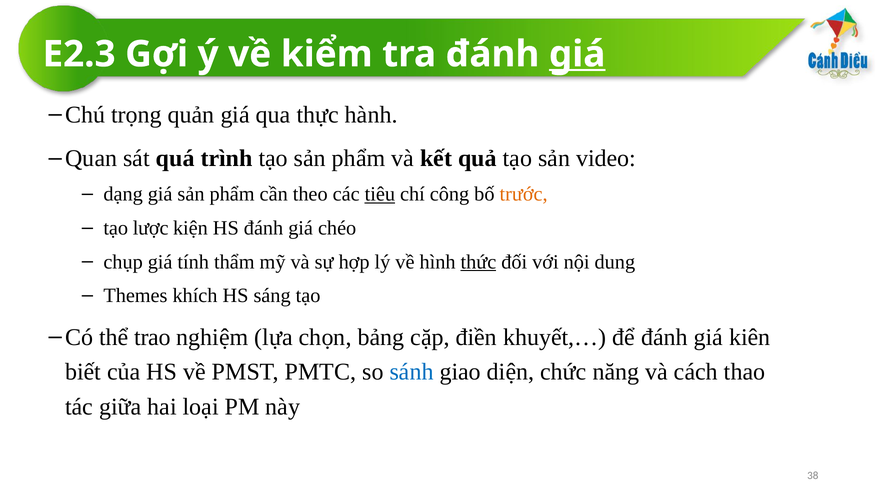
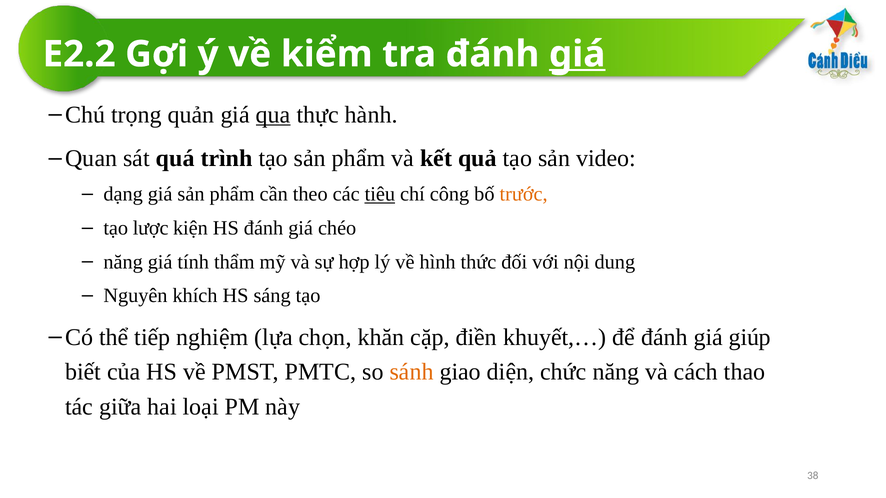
E2.3: E2.3 -> E2.2
qua underline: none -> present
chụp at (123, 262): chụp -> năng
thức underline: present -> none
Themes: Themes -> Nguyên
trao: trao -> tiếp
bảng: bảng -> khăn
kiên: kiên -> giúp
sánh colour: blue -> orange
